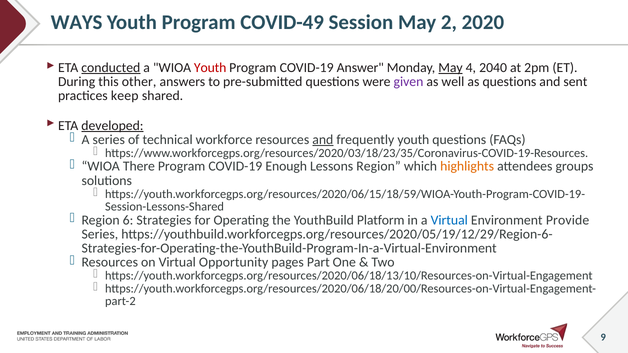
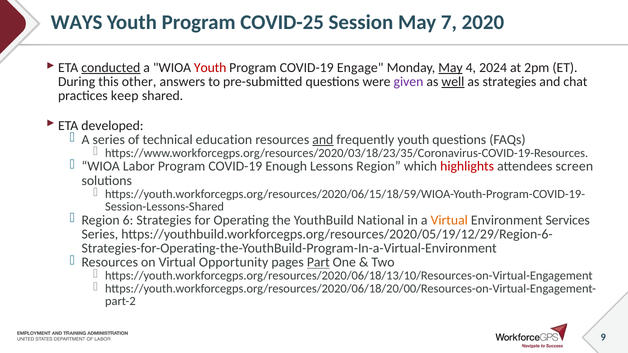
COVID-49: COVID-49 -> COVID-25
2: 2 -> 7
Answer: Answer -> Engage
2040: 2040 -> 2024
well underline: none -> present
as questions: questions -> strategies
sent: sent -> chat
developed underline: present -> none
workforce: workforce -> education
There: There -> Labor
highlights colour: orange -> red
groups: groups -> screen
Platform: Platform -> National
Virtual at (449, 220) colour: blue -> orange
Provide: Provide -> Services
Part underline: none -> present
